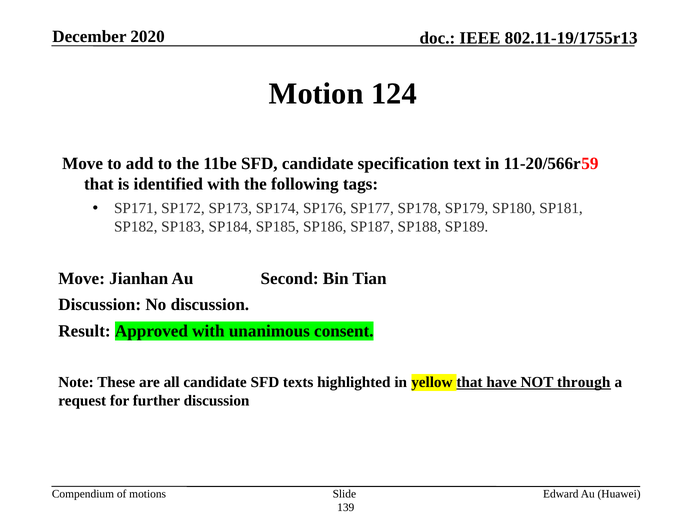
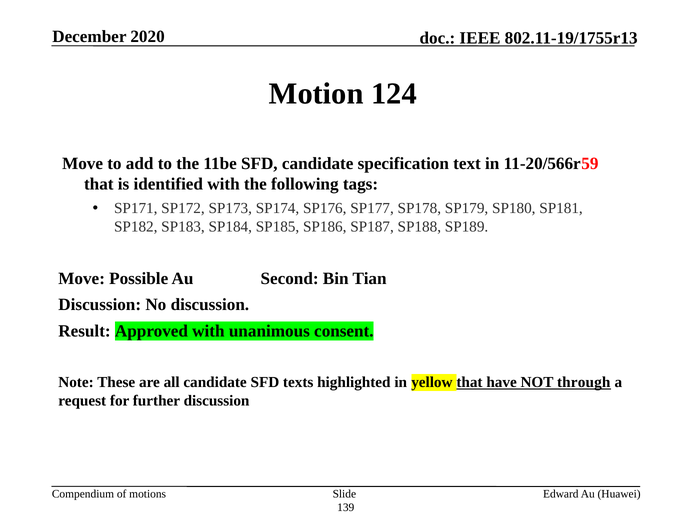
Jianhan: Jianhan -> Possible
